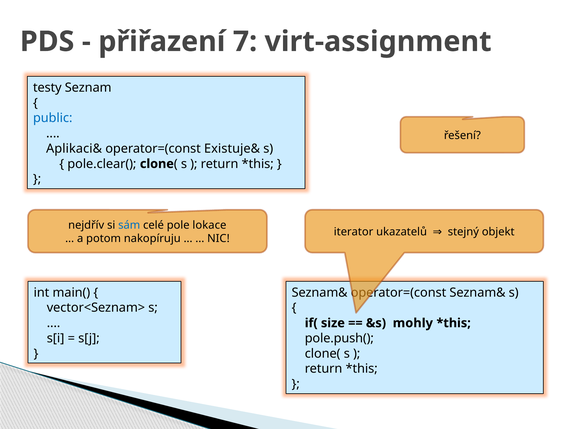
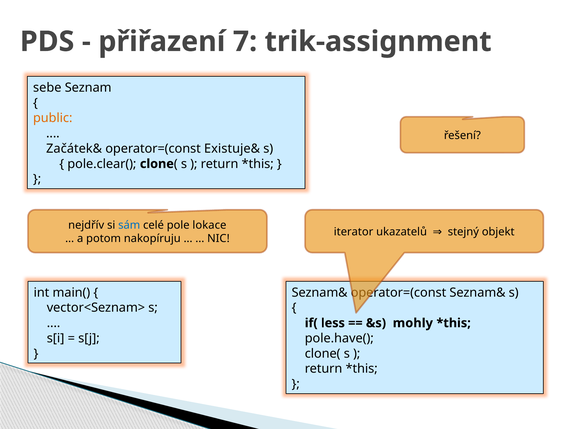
virt-assignment: virt-assignment -> trik-assignment
testy: testy -> sebe
public colour: blue -> orange
Aplikaci&: Aplikaci& -> Začátek&
size: size -> less
pole.push(: pole.push( -> pole.have(
